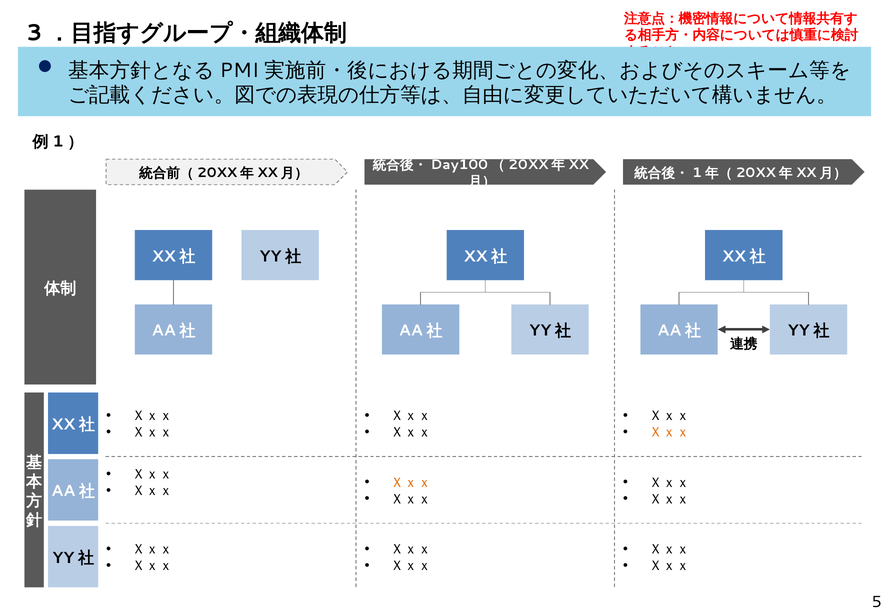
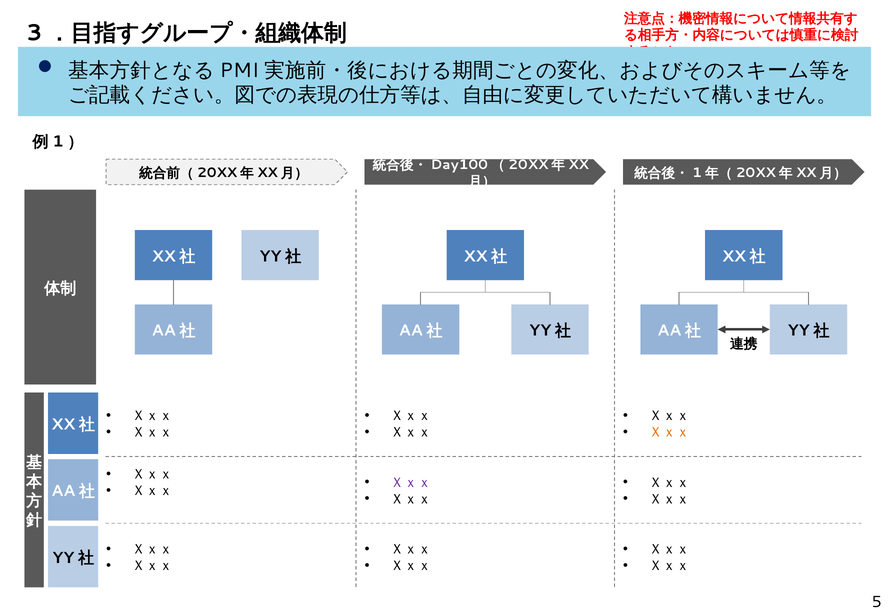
Ｘｘｘ at (411, 482) colour: orange -> purple
